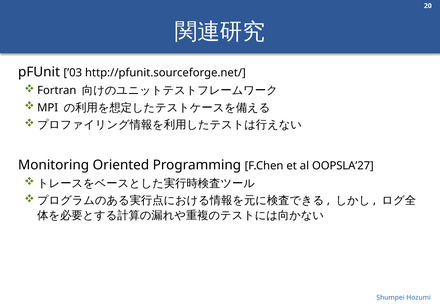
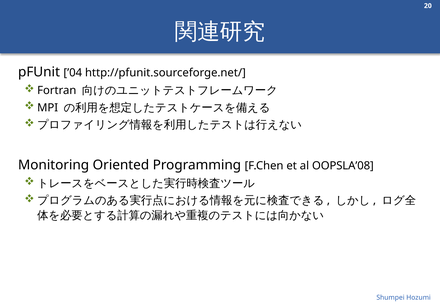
’03: ’03 -> ’04
OOPSLA’27: OOPSLA’27 -> OOPSLA’08
